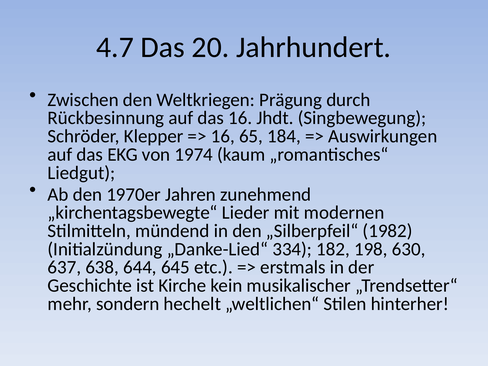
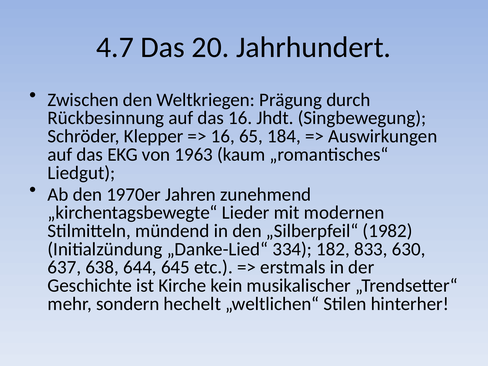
1974: 1974 -> 1963
198: 198 -> 833
